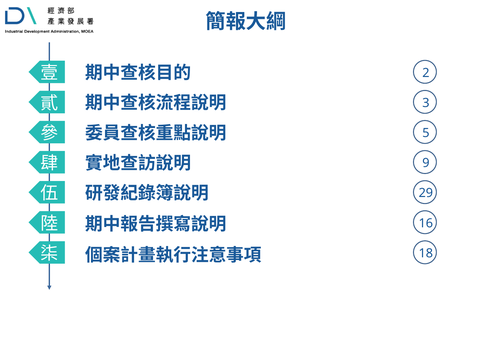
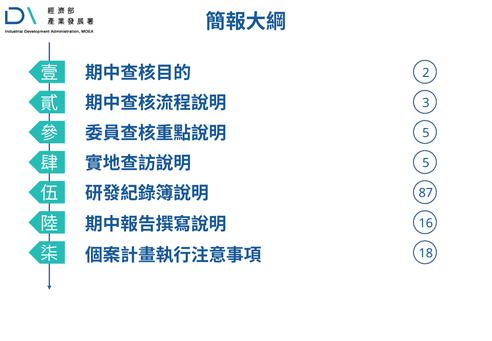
9 at (426, 163): 9 -> 5
29: 29 -> 87
